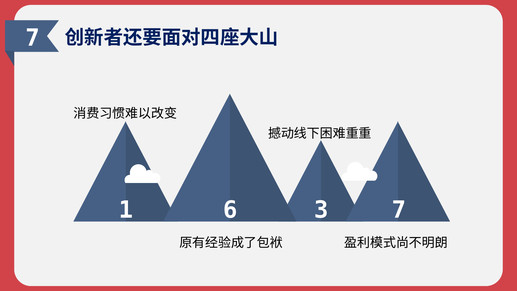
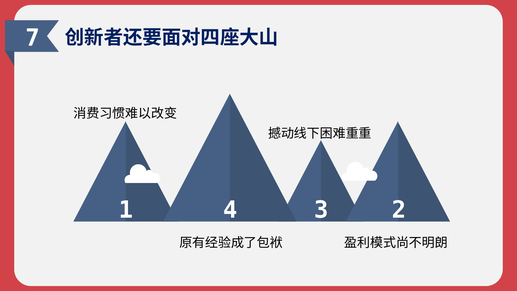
6: 6 -> 4
3 7: 7 -> 2
